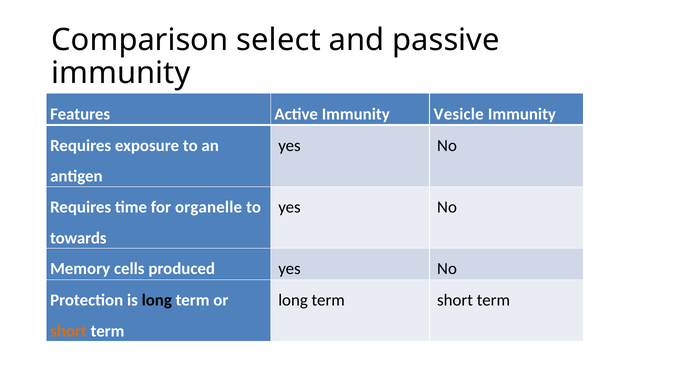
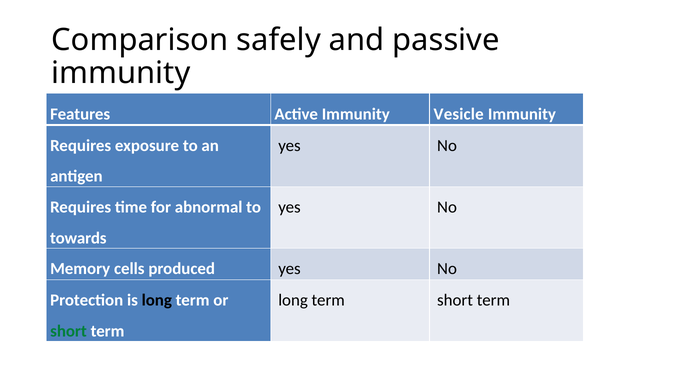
select: select -> safely
organelle: organelle -> abnormal
short at (68, 332) colour: orange -> green
